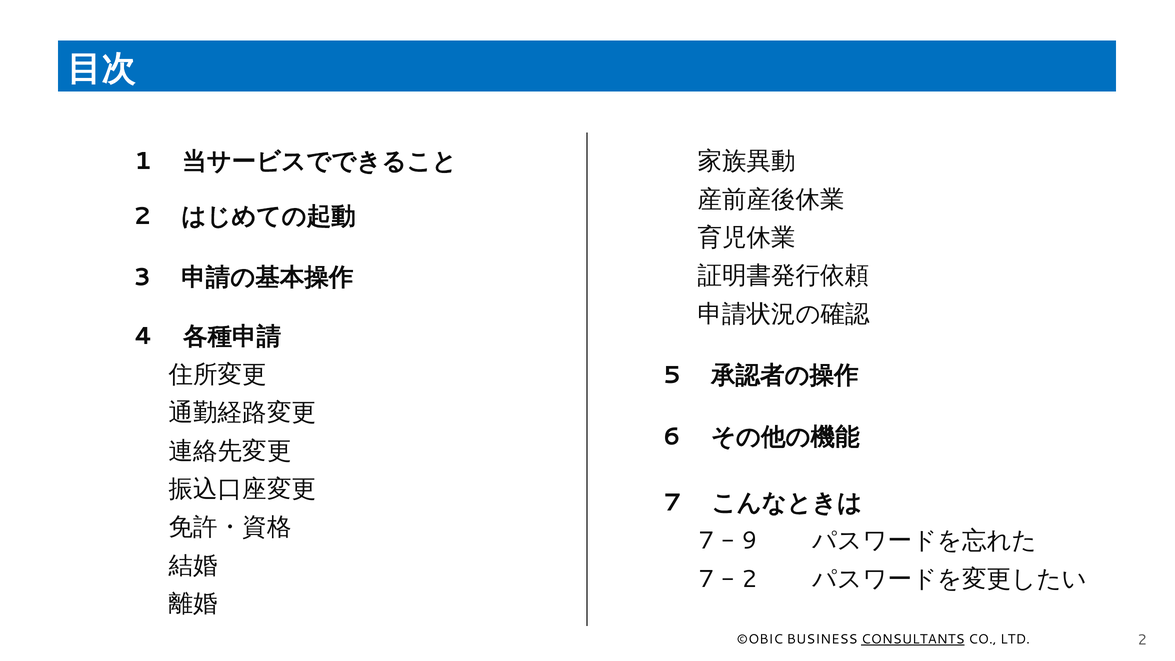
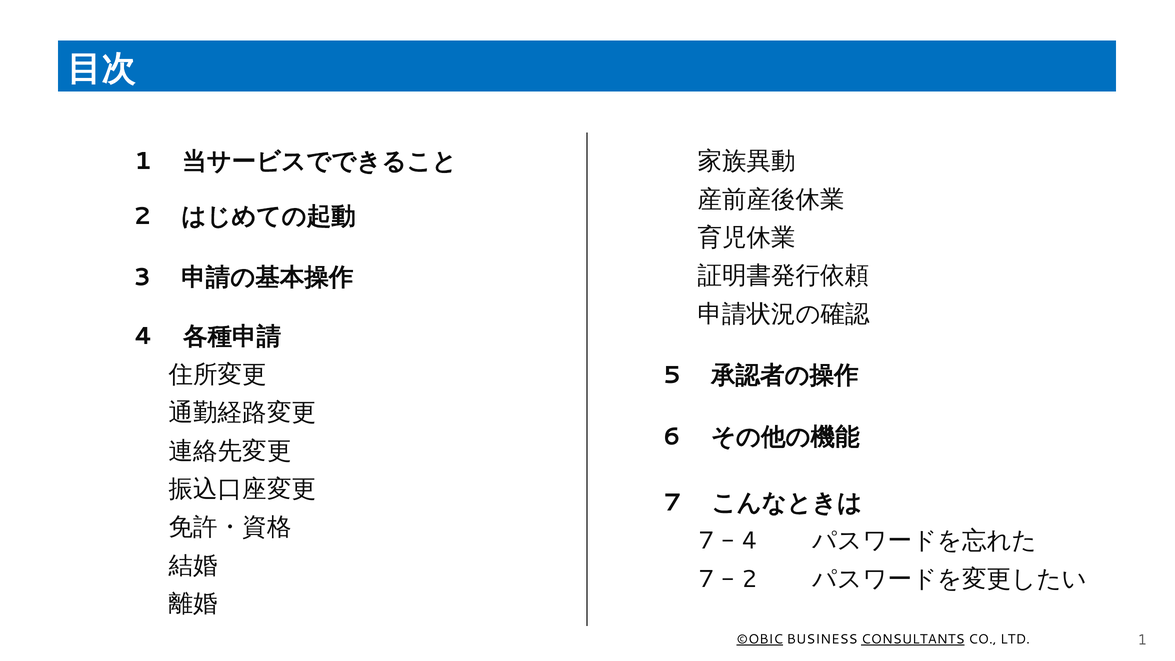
9 at (750, 541): 9 -> 4
©OBIC underline: none -> present
LTD 2: 2 -> 1
